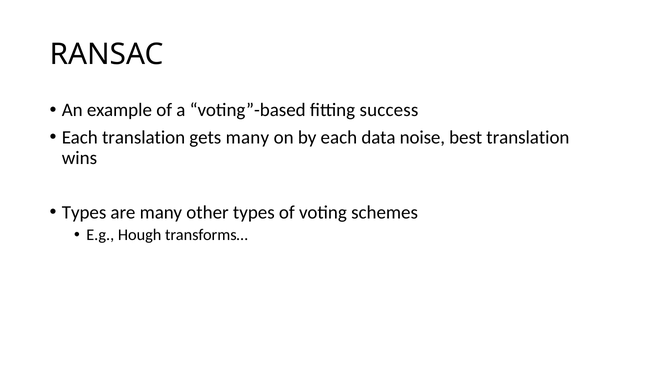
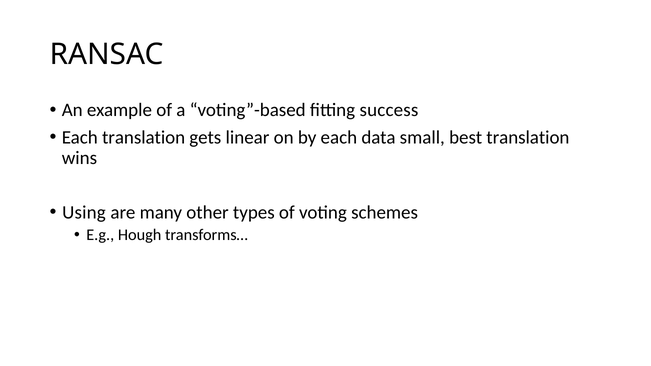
gets many: many -> linear
noise: noise -> small
Types at (84, 212): Types -> Using
